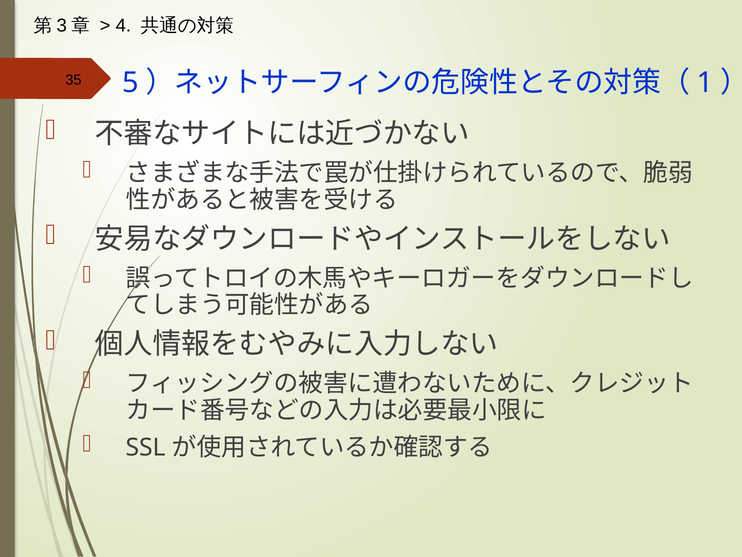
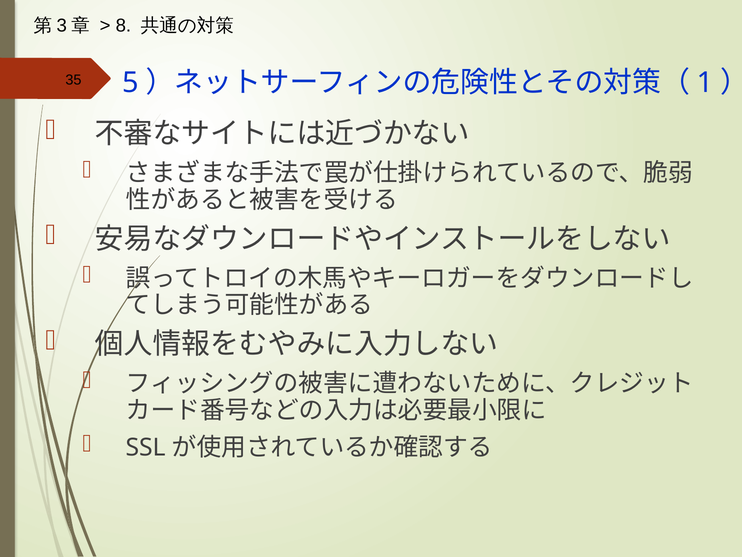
4: 4 -> 8
